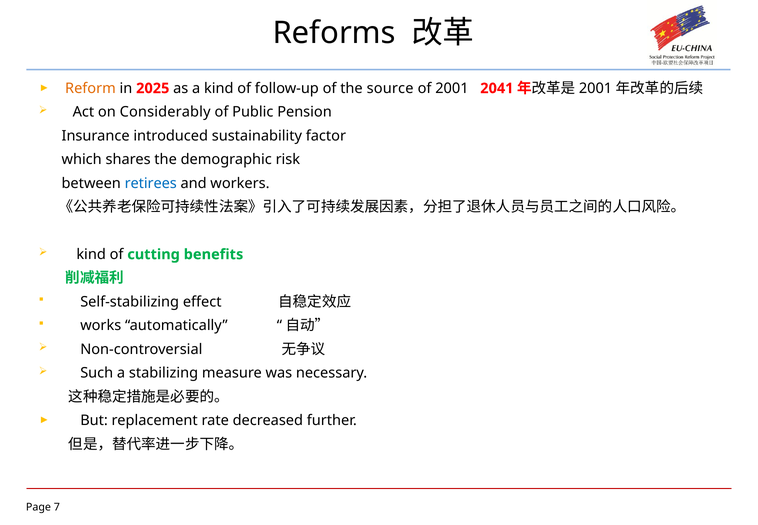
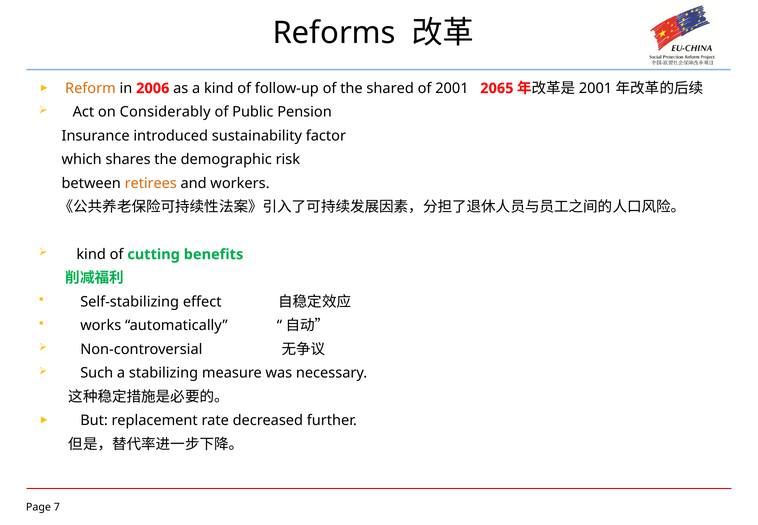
2025: 2025 -> 2006
source: source -> shared
2041: 2041 -> 2065
retirees colour: blue -> orange
